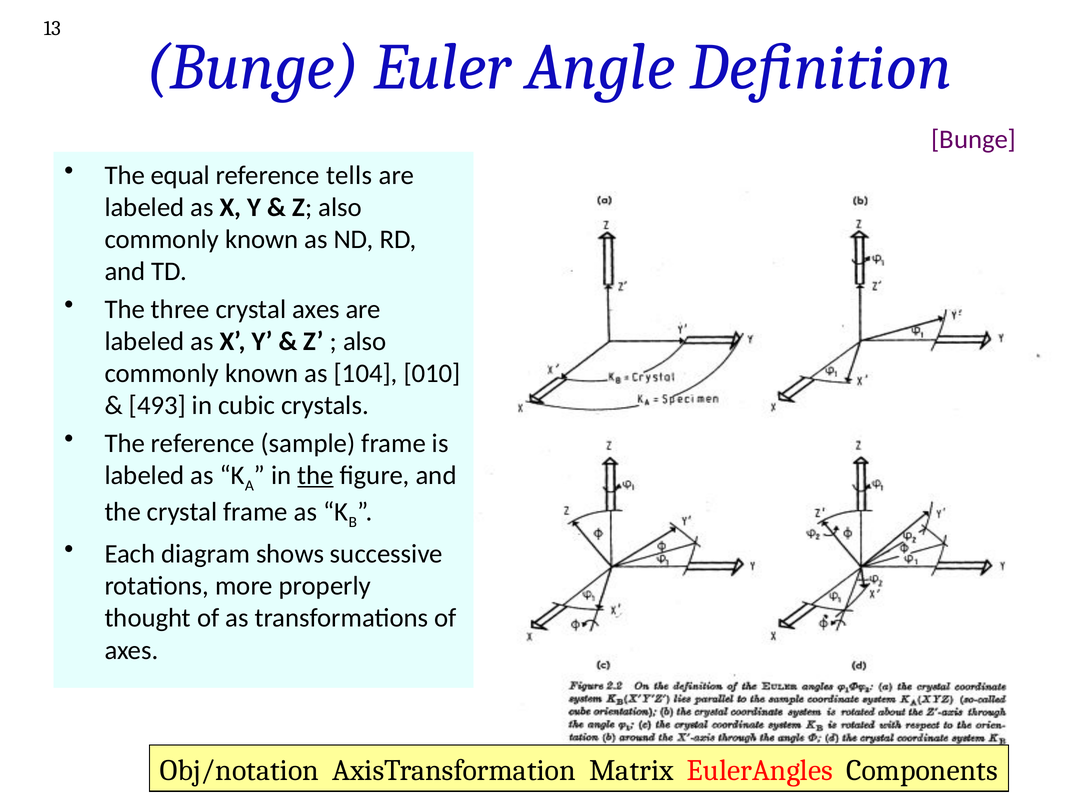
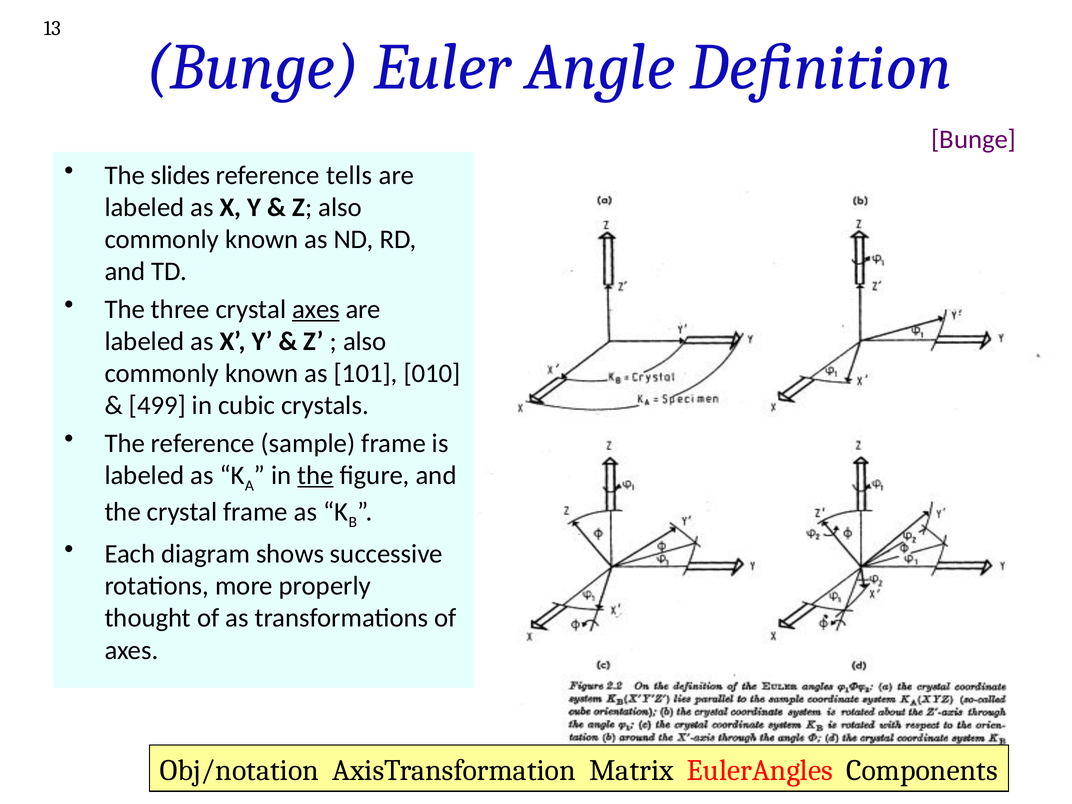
equal: equal -> slides
axes at (316, 309) underline: none -> present
104: 104 -> 101
493: 493 -> 499
